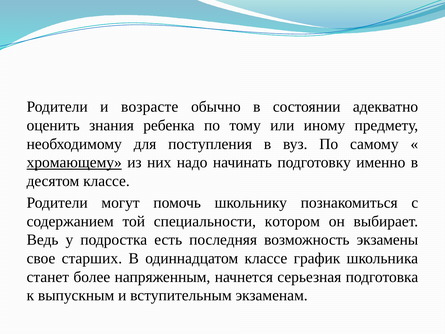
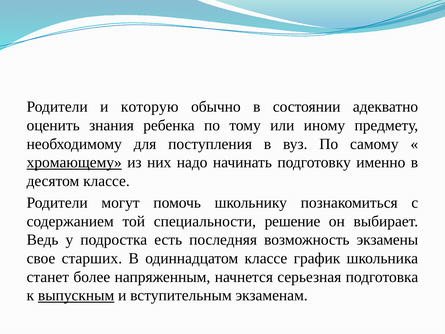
возрасте: возрасте -> которую
котором: котором -> решение
выпускным underline: none -> present
